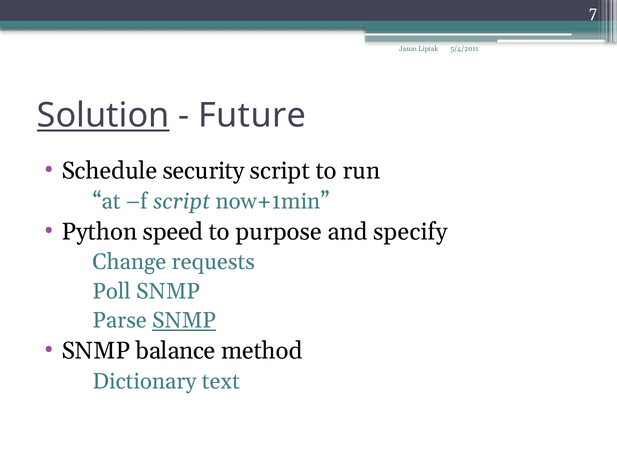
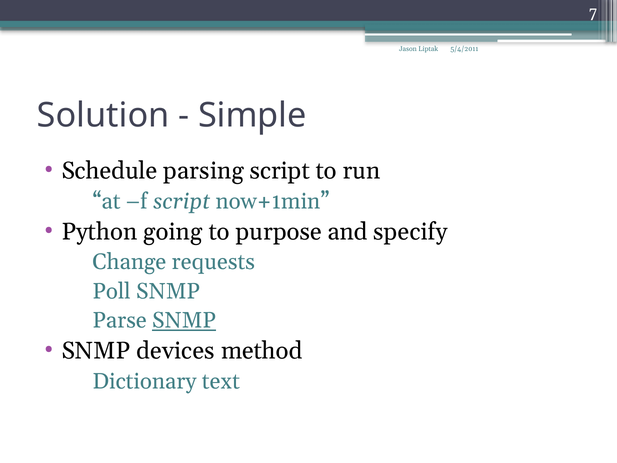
Solution underline: present -> none
Future: Future -> Simple
security: security -> parsing
speed: speed -> going
balance: balance -> devices
